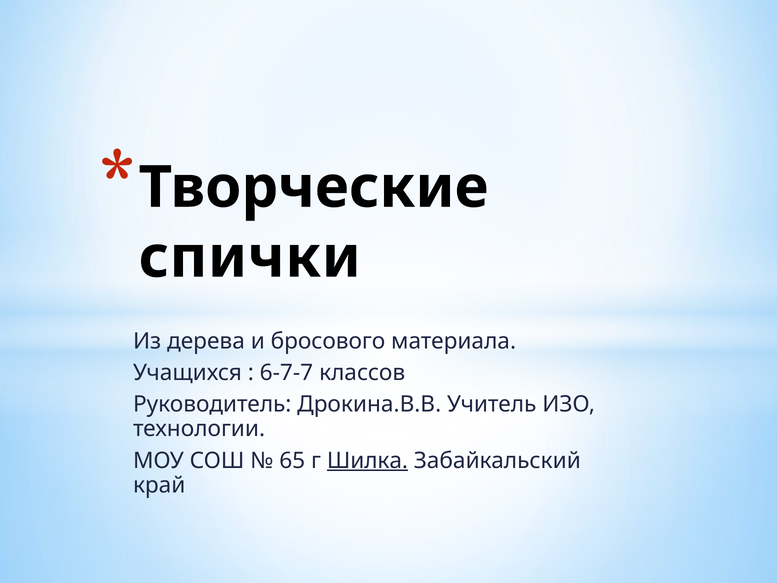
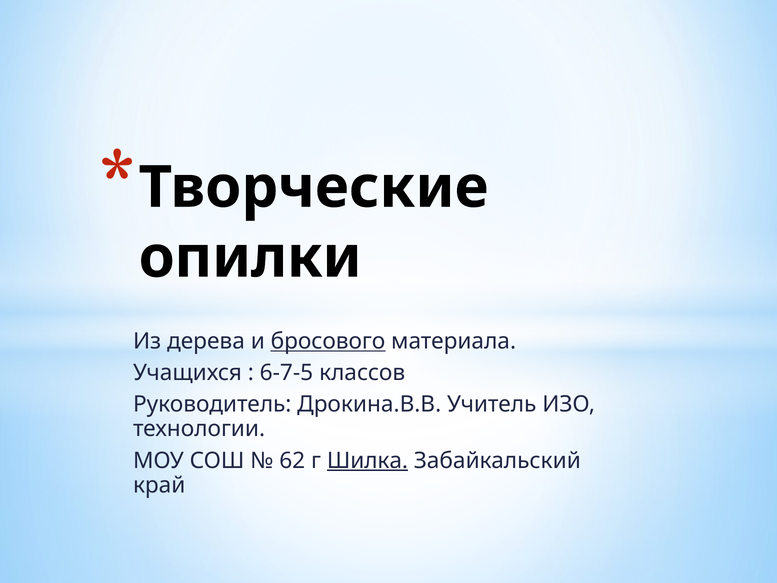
спички: спички -> опилки
бросового underline: none -> present
6-7-7: 6-7-7 -> 6-7-5
65: 65 -> 62
